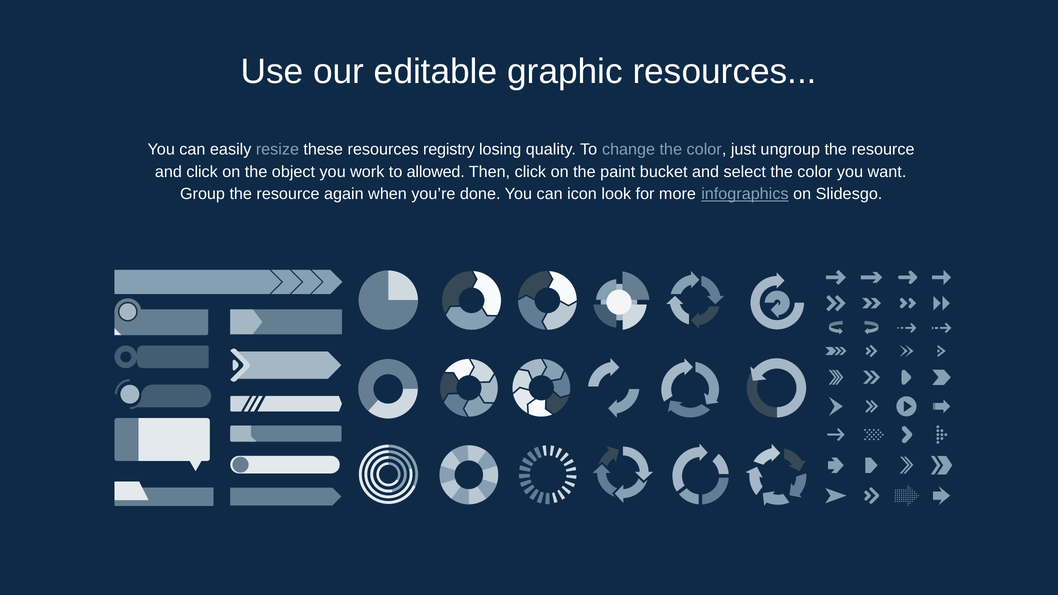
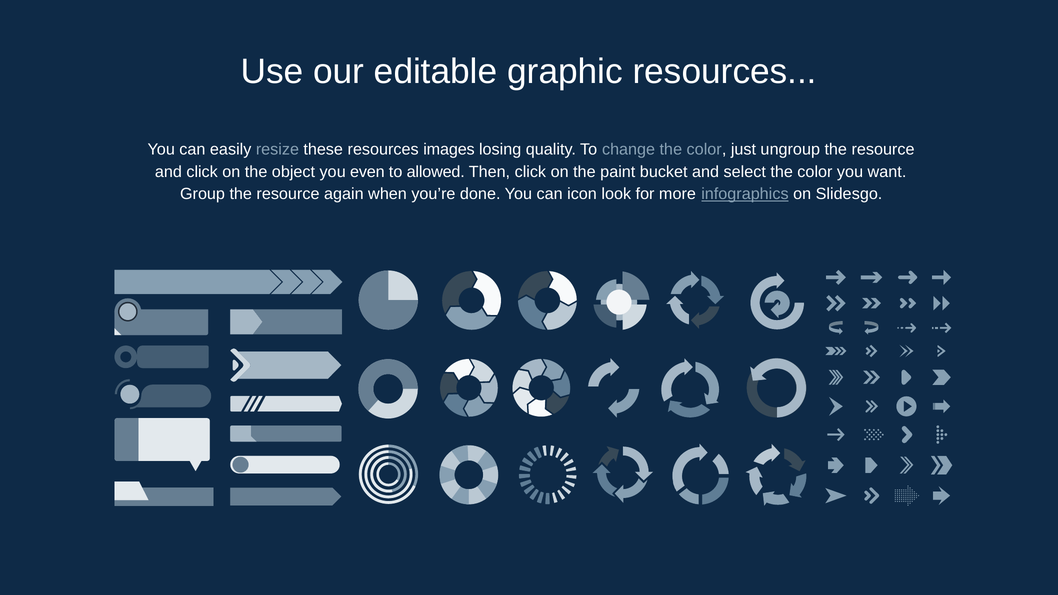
registry: registry -> images
work: work -> even
